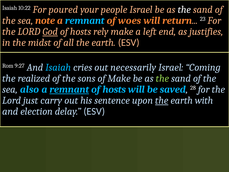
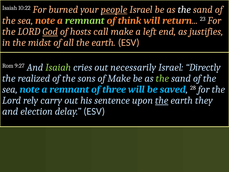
poured: poured -> burned
people underline: none -> present
remnant at (85, 21) colour: light blue -> light green
woes: woes -> think
rely: rely -> call
Isaiah at (58, 67) colour: light blue -> light green
Coming: Coming -> Directly
also at (30, 89): also -> note
remnant at (69, 89) underline: present -> none
hosts at (114, 89): hosts -> three
just: just -> rely
with: with -> they
